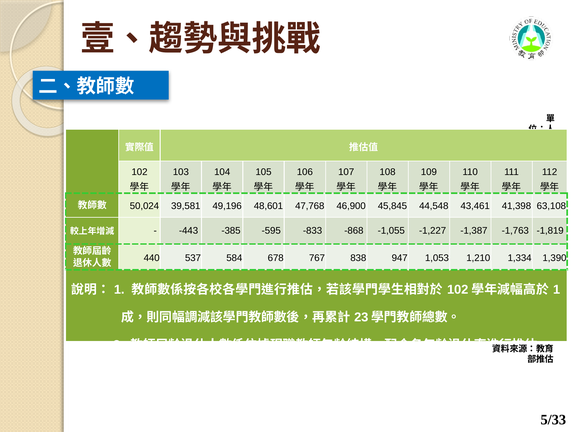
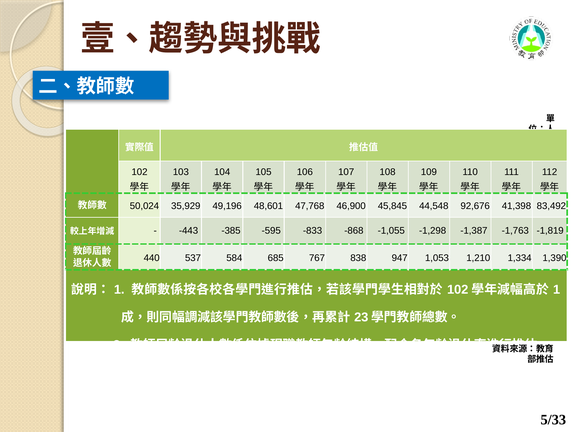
39,581: 39,581 -> 35,929
43,461: 43,461 -> 92,676
63,108: 63,108 -> 83,492
-1,227: -1,227 -> -1,298
678: 678 -> 685
